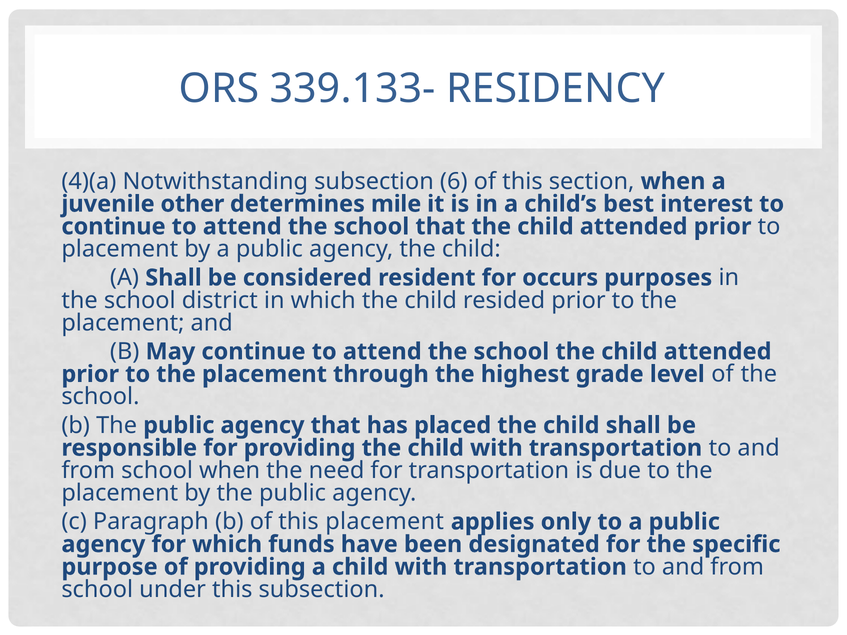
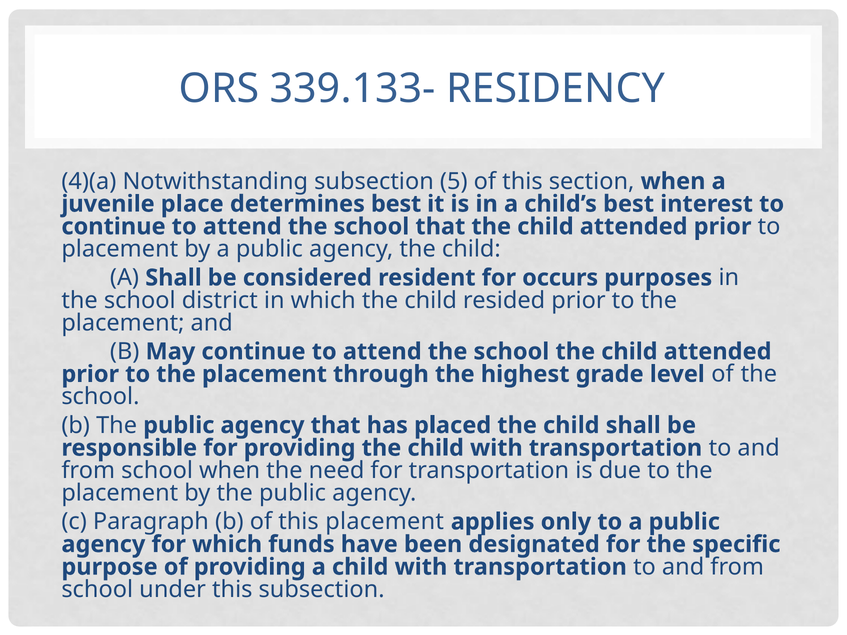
6: 6 -> 5
other: other -> place
determines mile: mile -> best
